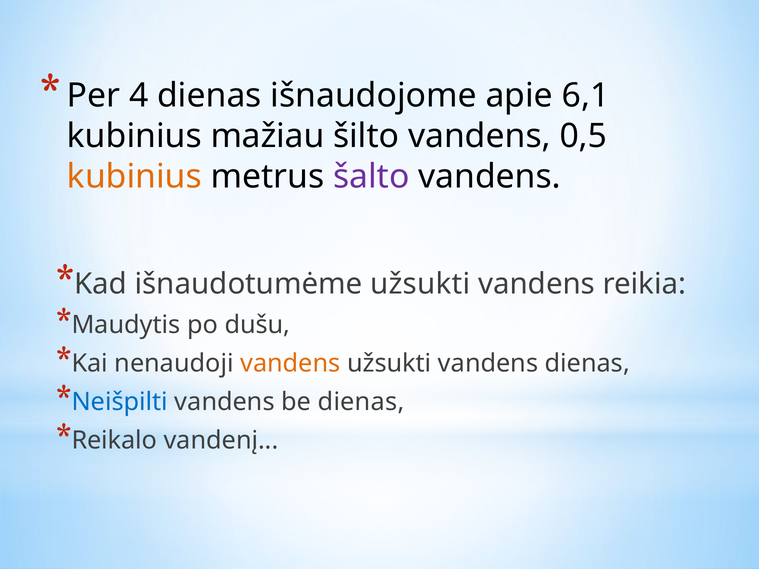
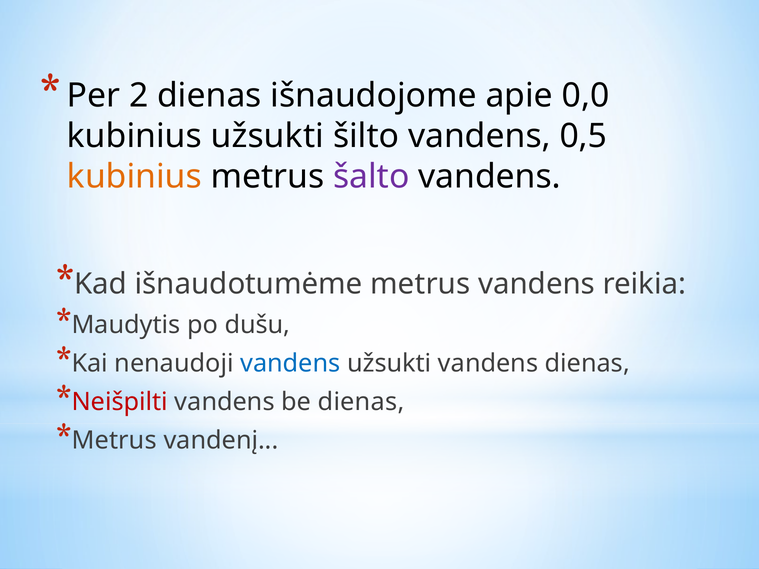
4: 4 -> 2
6,1: 6,1 -> 0,0
kubinius mažiau: mažiau -> užsukti
išnaudotumėme užsukti: užsukti -> metrus
vandens at (290, 364) colour: orange -> blue
Neišpilti colour: blue -> red
Reikalo at (114, 441): Reikalo -> Metrus
